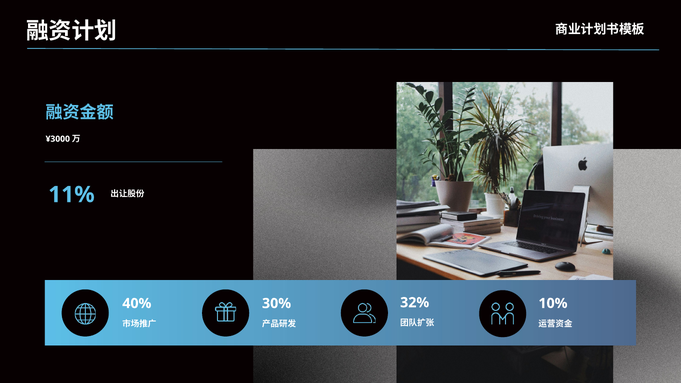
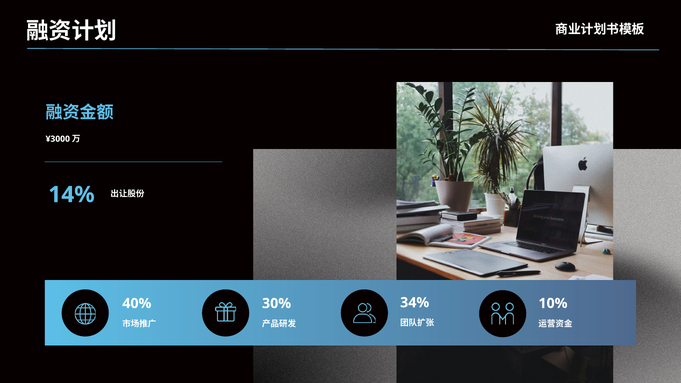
11%: 11% -> 14%
32%: 32% -> 34%
